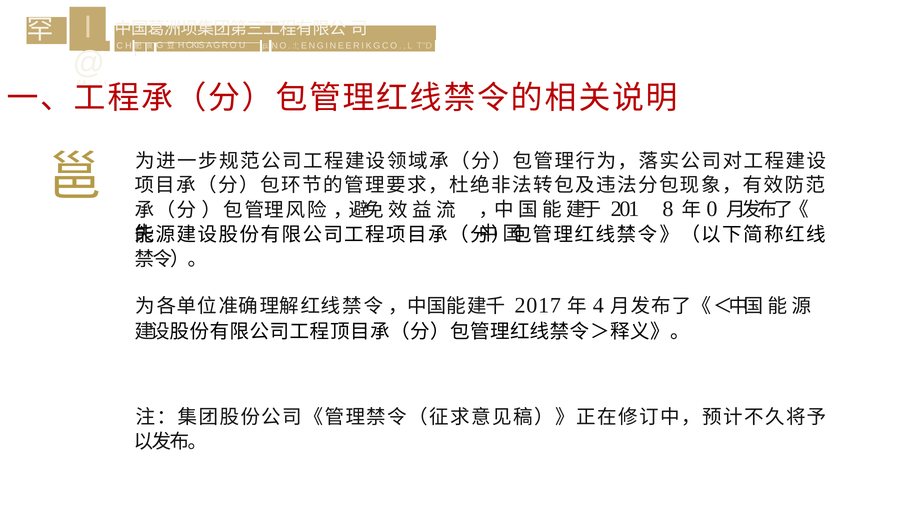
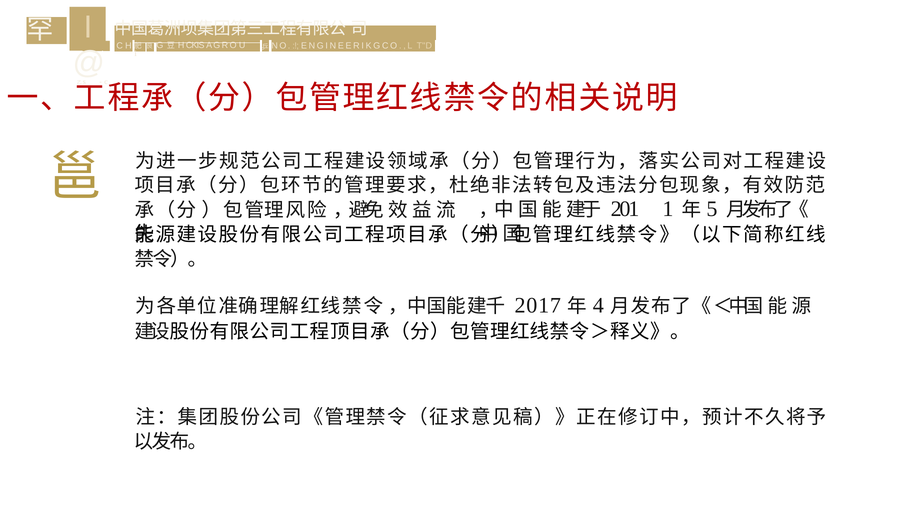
8: 8 -> 1
0: 0 -> 5
